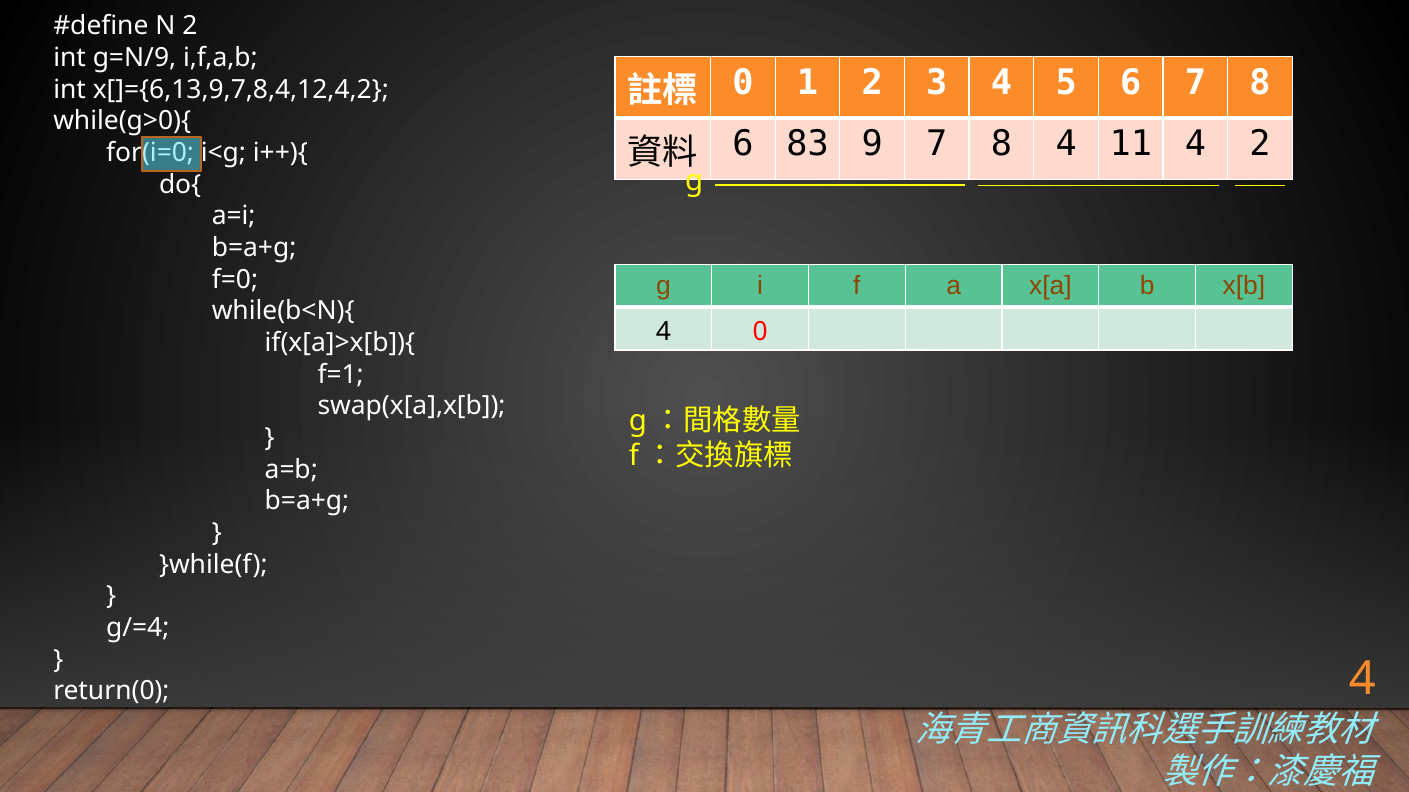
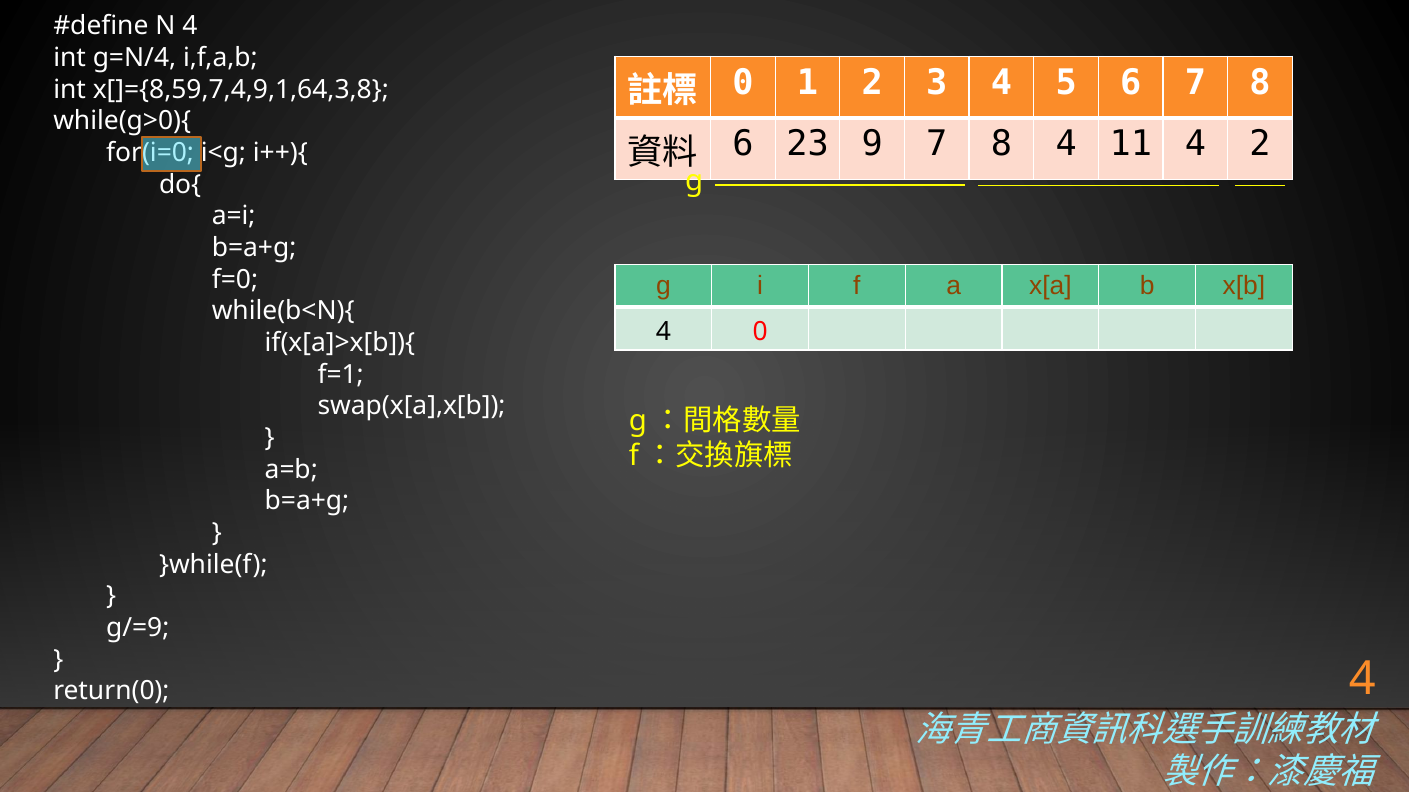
N 2: 2 -> 4
g=N/9: g=N/9 -> g=N/4
x[]={6,13,9,7,8,4,12,4,2: x[]={6,13,9,7,8,4,12,4,2 -> x[]={8,59,7,4,9,1,64,3,8
83: 83 -> 23
g/=4: g/=4 -> g/=9
